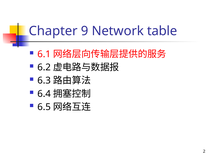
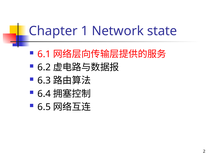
9: 9 -> 1
table: table -> state
